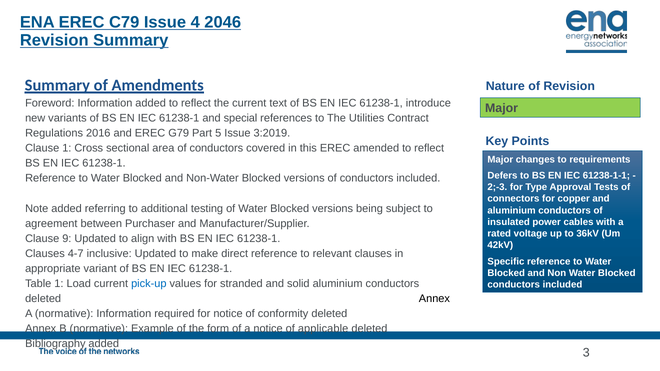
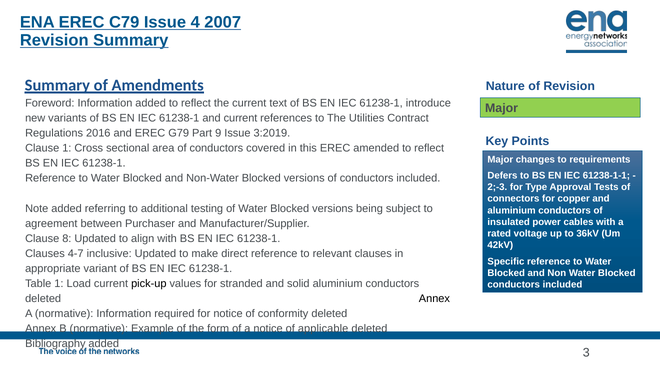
2046: 2046 -> 2007
and special: special -> current
5: 5 -> 9
9: 9 -> 8
pick-up colour: blue -> black
